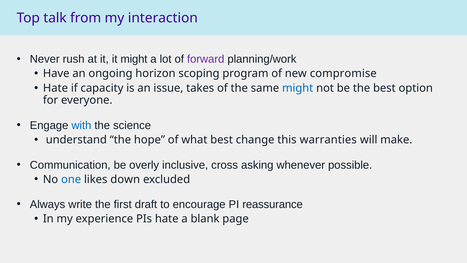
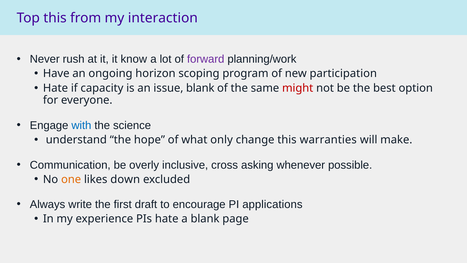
Top talk: talk -> this
it might: might -> know
compromise: compromise -> participation
issue takes: takes -> blank
might at (298, 88) colour: blue -> red
what best: best -> only
one colour: blue -> orange
reassurance: reassurance -> applications
